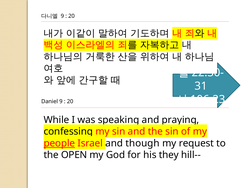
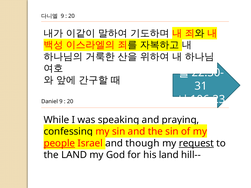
request underline: none -> present
the OPEN: OPEN -> LAND
his they: they -> land
